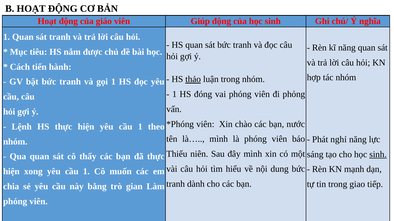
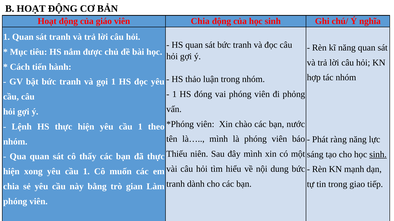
viên Giúp: Giúp -> Chia
thảo underline: present -> none
nghỉ: nghỉ -> ràng
